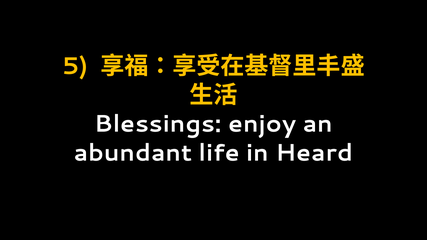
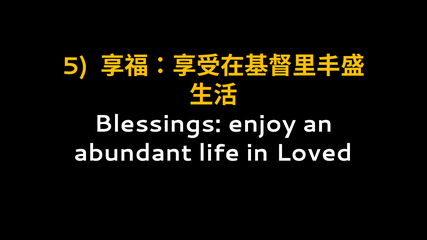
Heard: Heard -> Loved
